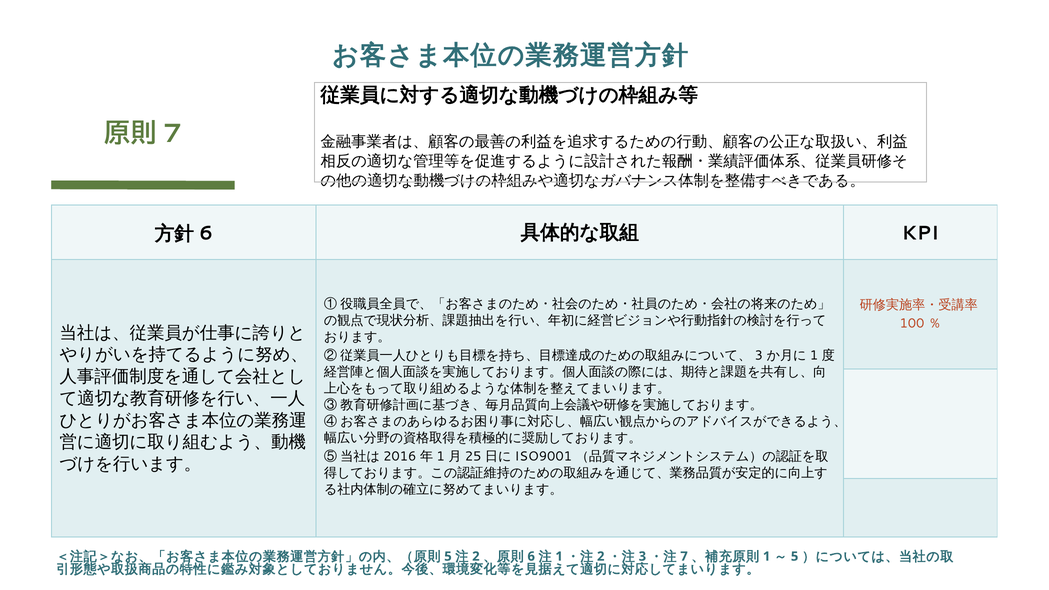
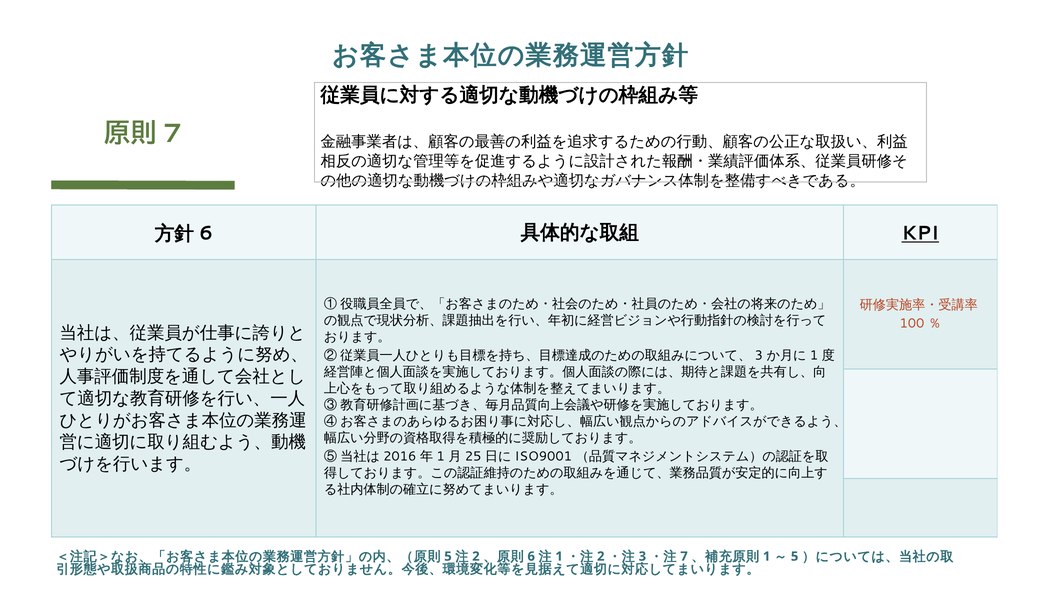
KPI underline: none -> present
